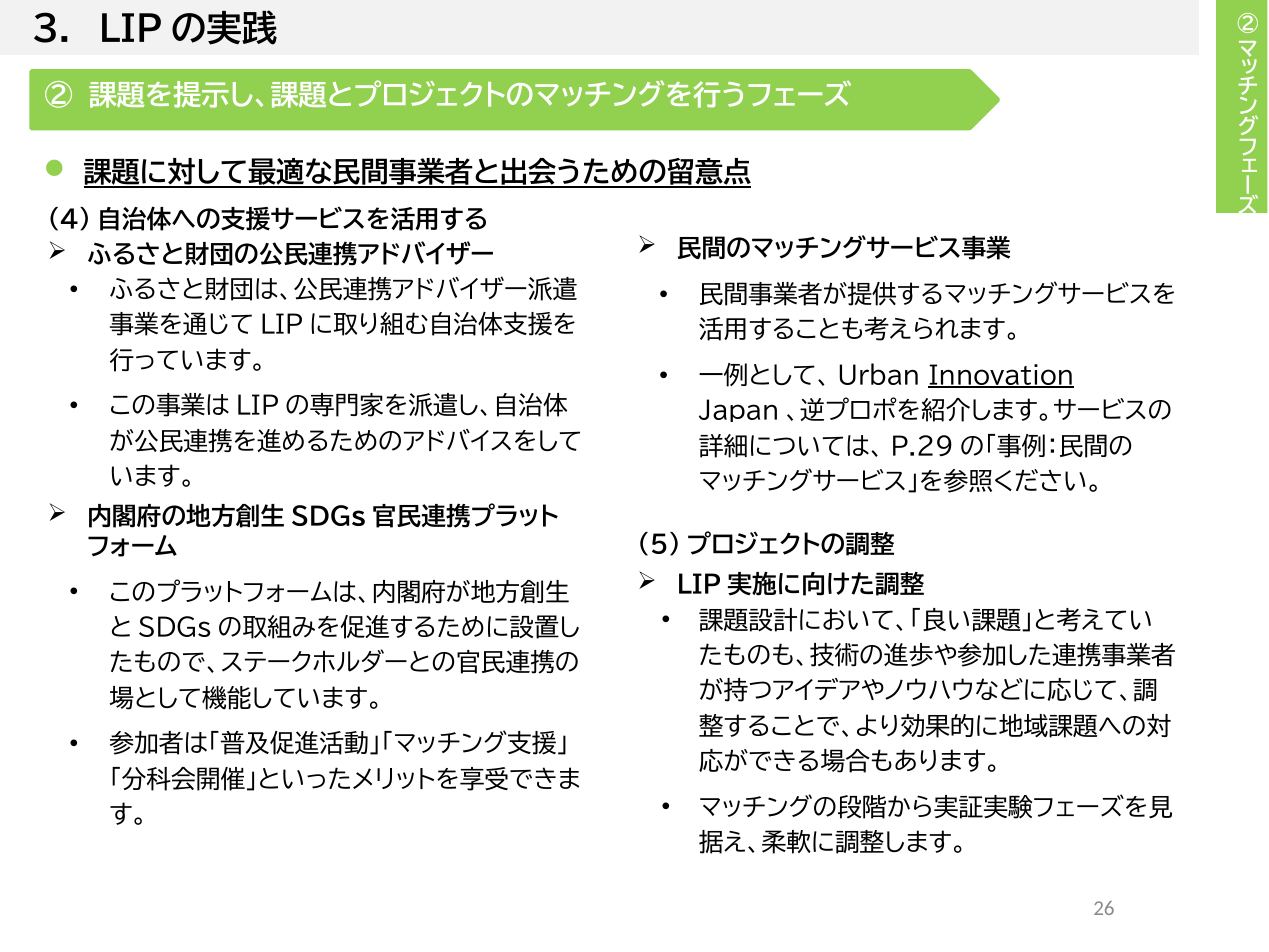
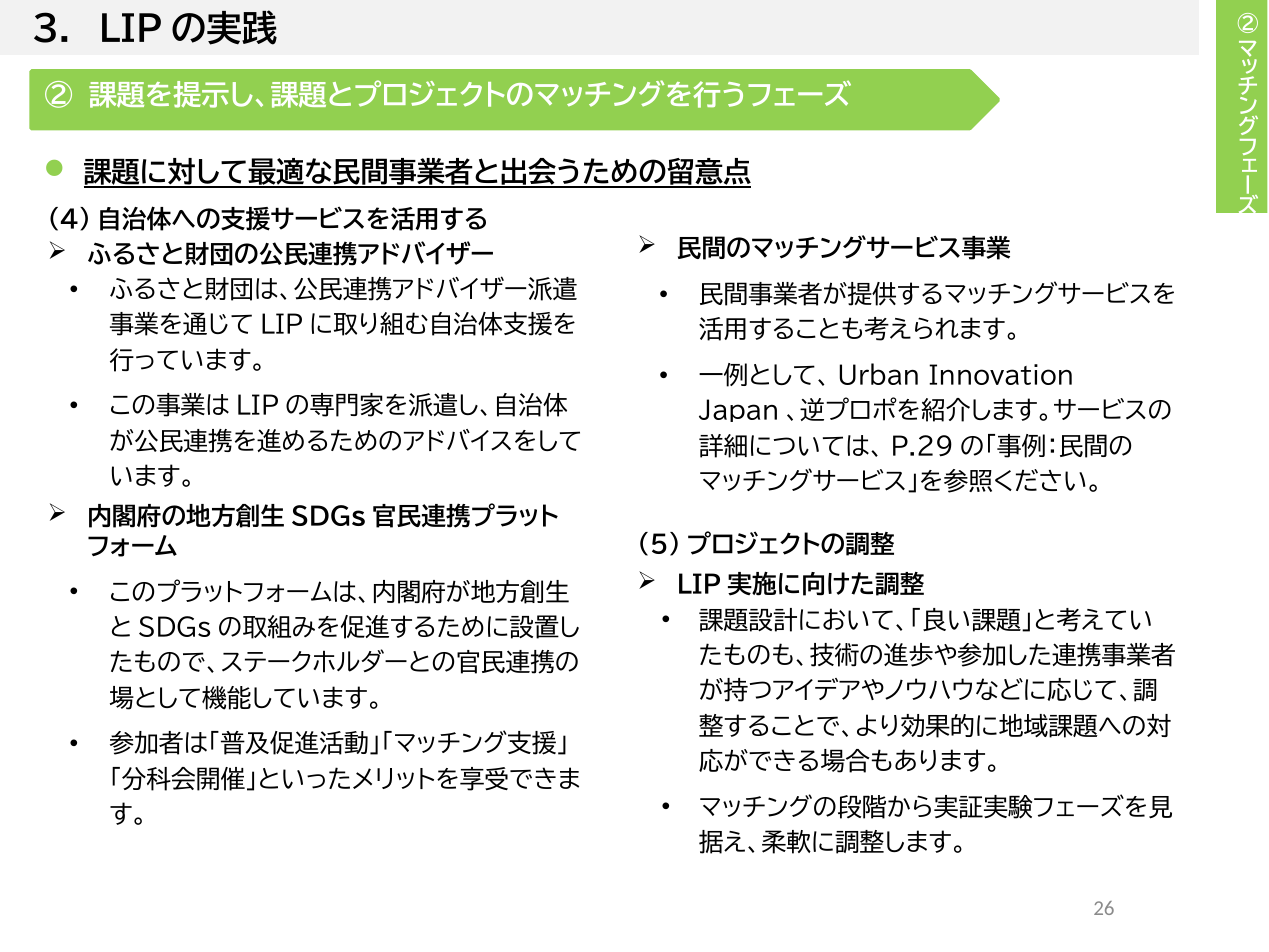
Innovation underline: present -> none
